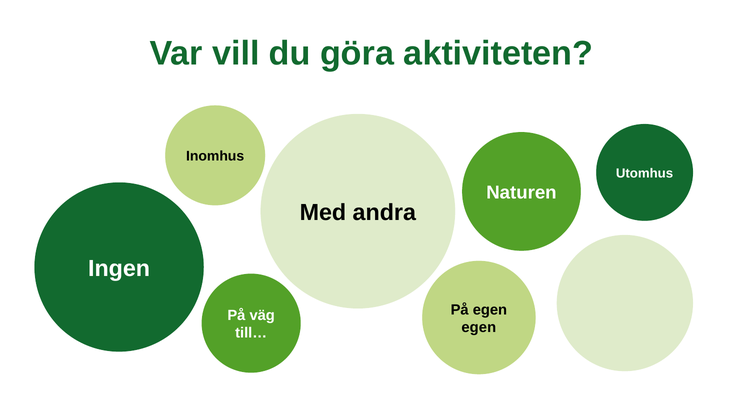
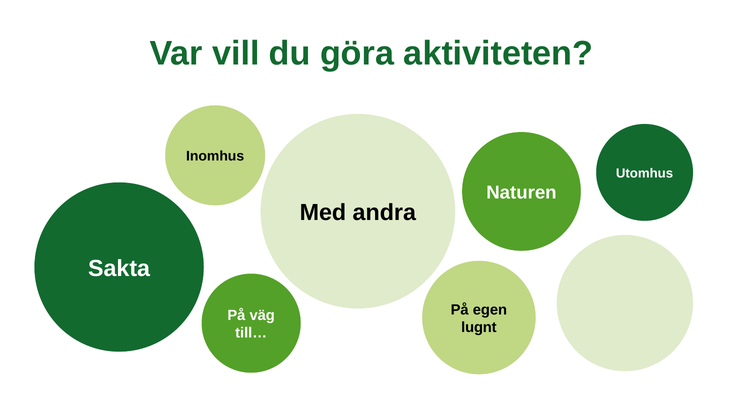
Ingen: Ingen -> Sakta
egen at (479, 327): egen -> lugnt
